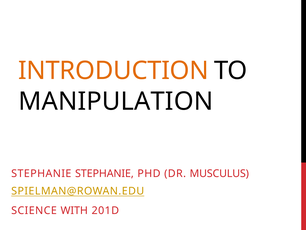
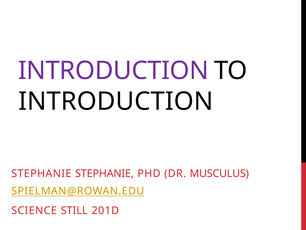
INTRODUCTION at (113, 71) colour: orange -> purple
MANIPULATION at (116, 101): MANIPULATION -> INTRODUCTION
WITH: WITH -> STILL
